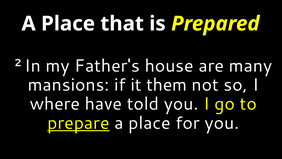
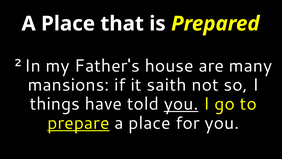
them: them -> saith
where: where -> things
you at (181, 104) underline: none -> present
